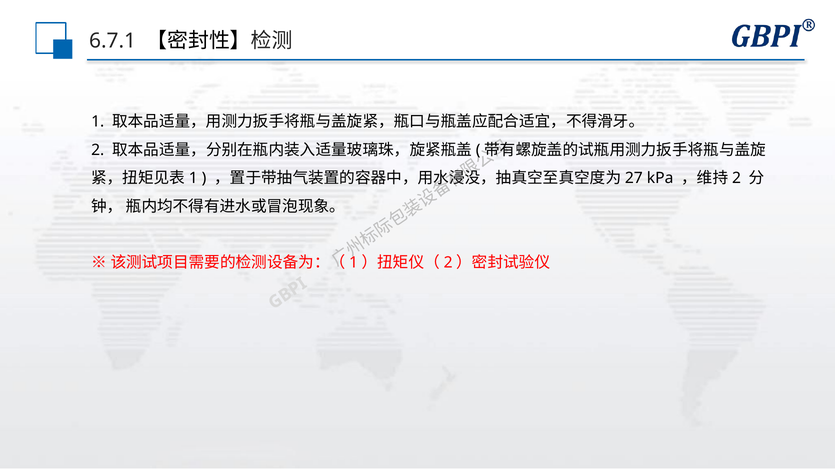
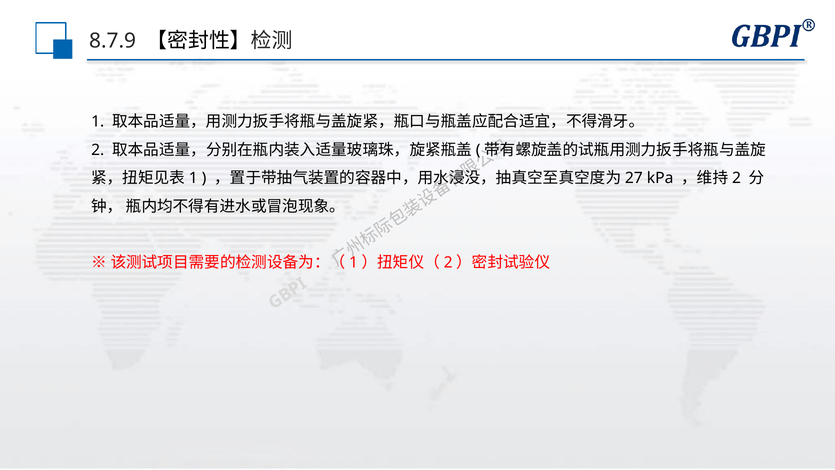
6.7.1: 6.7.1 -> 8.7.9
